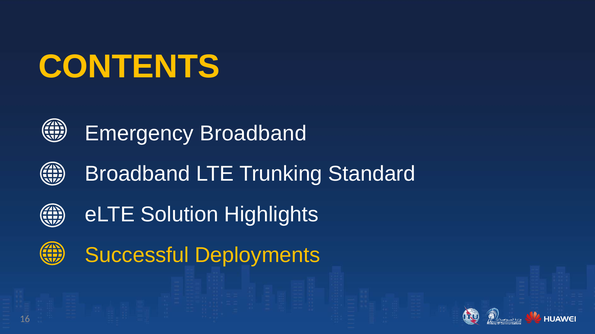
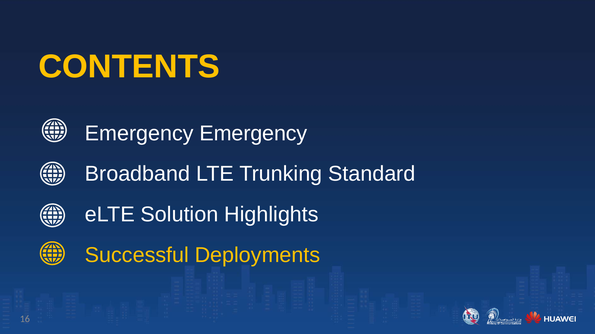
Emergency Broadband: Broadband -> Emergency
